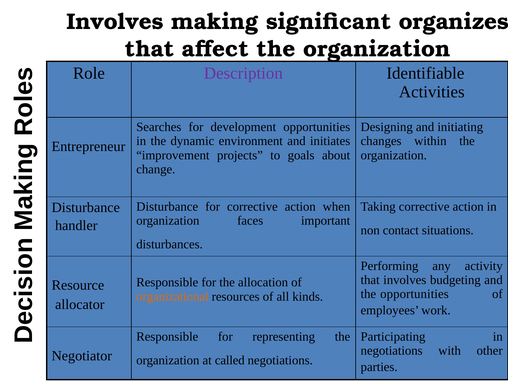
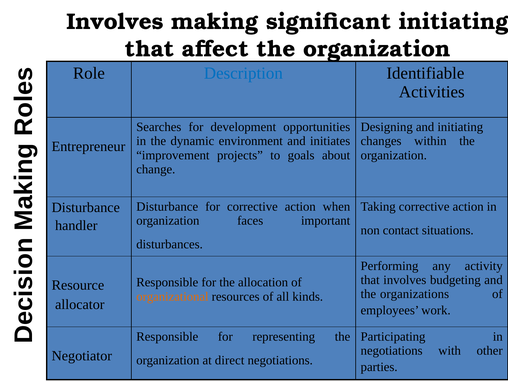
significant organizes: organizes -> initiating
Description colour: purple -> blue
the opportunities: opportunities -> organizations
called: called -> direct
